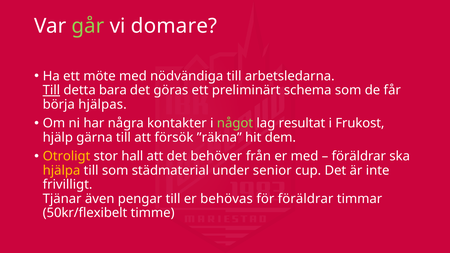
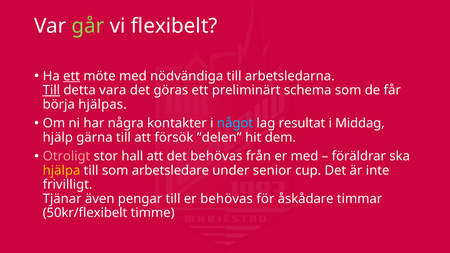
domare: domare -> flexibelt
ett at (72, 76) underline: none -> present
bara: bara -> vara
något colour: light green -> light blue
Frukost: Frukost -> Middag
”räkna: ”räkna -> ”delen
Otroligt colour: yellow -> pink
det behöver: behöver -> behövas
städmaterial: städmaterial -> arbetsledare
för föräldrar: föräldrar -> åskådare
